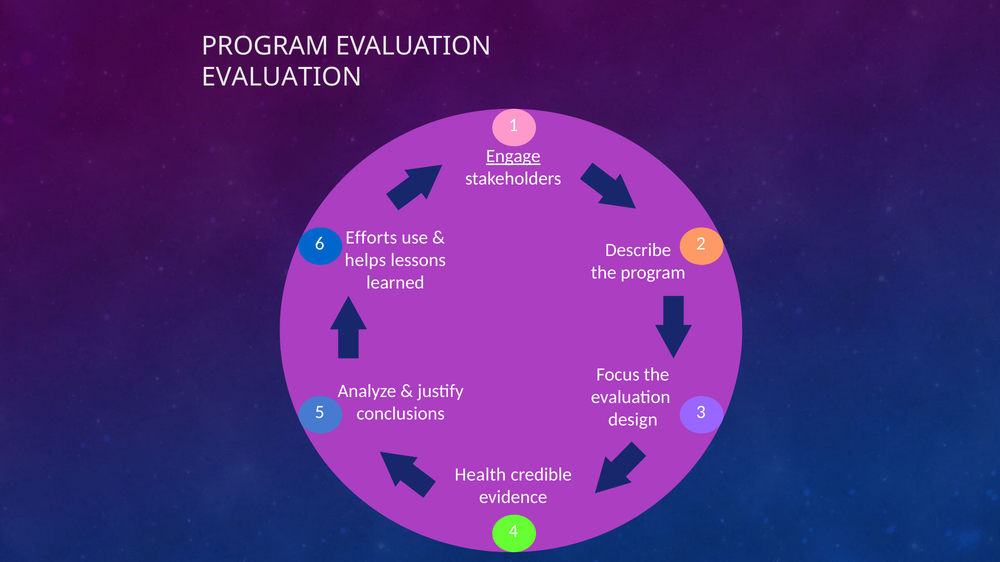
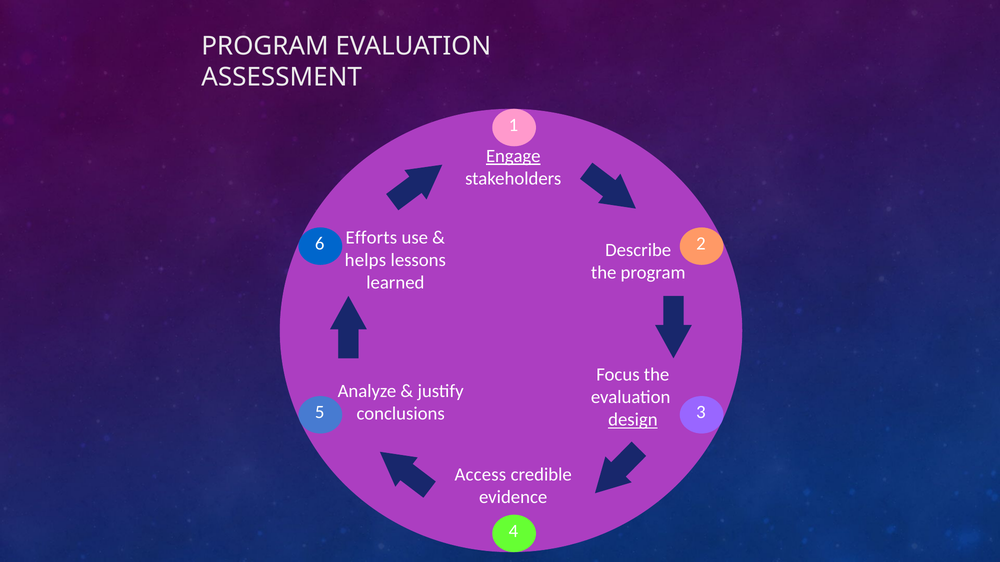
EVALUATION at (282, 77): EVALUATION -> ASSESSMENT
design underline: none -> present
Health: Health -> Access
